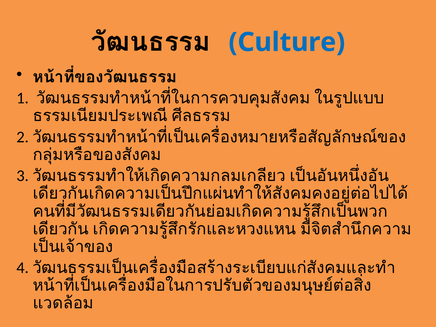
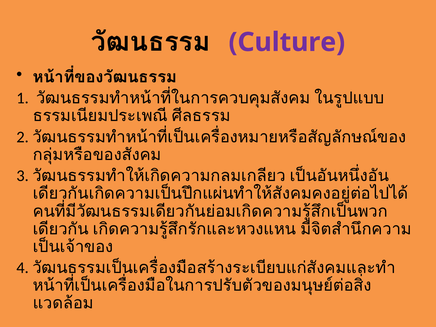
Culture colour: blue -> purple
